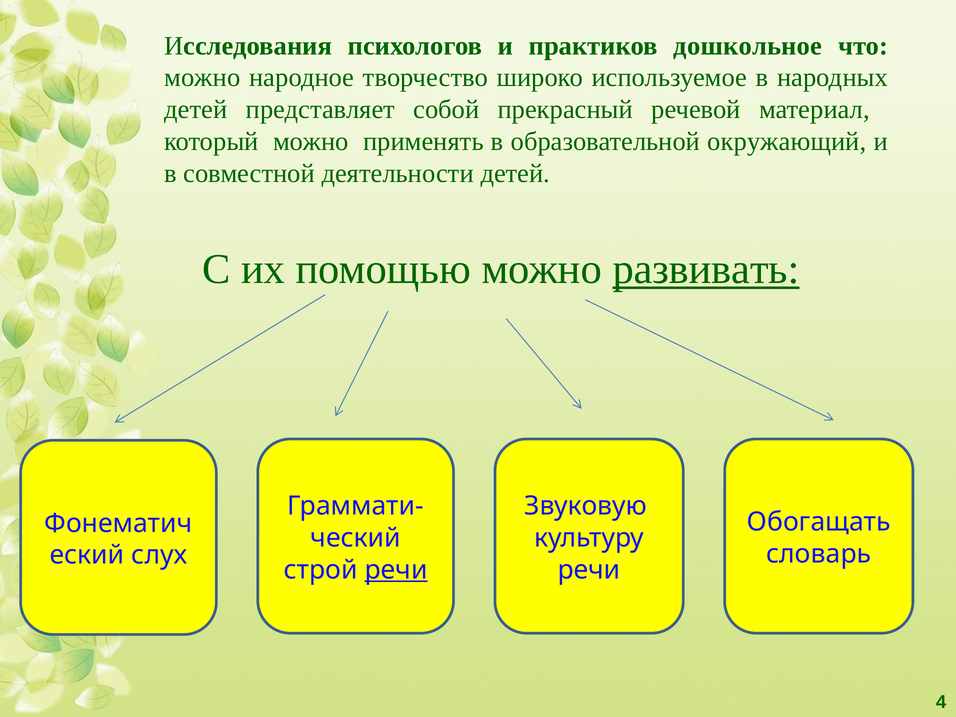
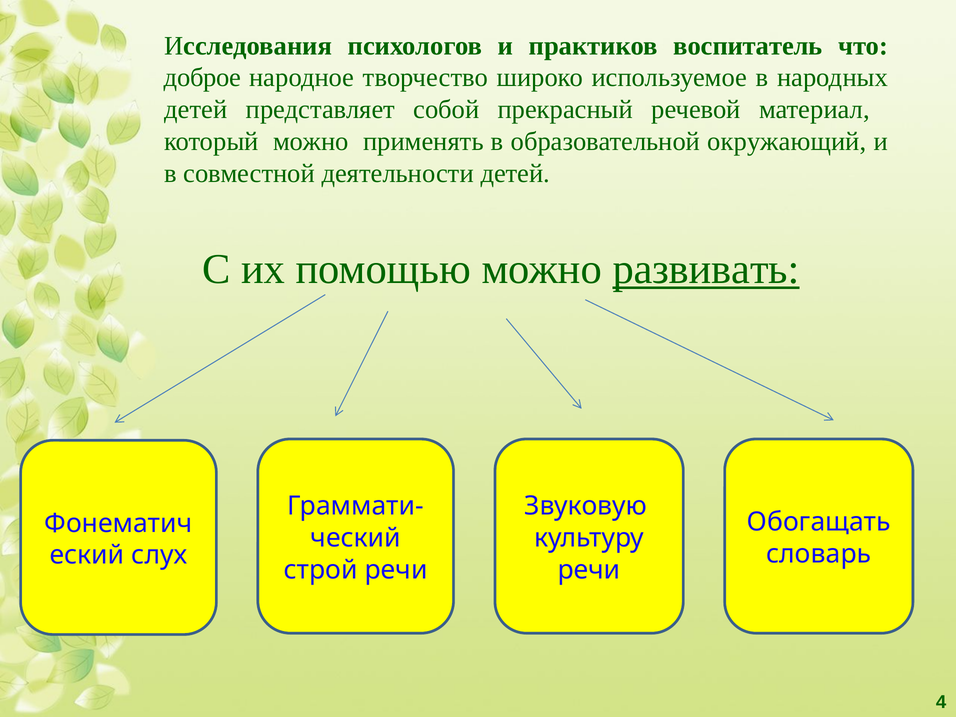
дошкольное: дошкольное -> воспитатель
можно at (202, 78): можно -> доброе
речи at (396, 570) underline: present -> none
